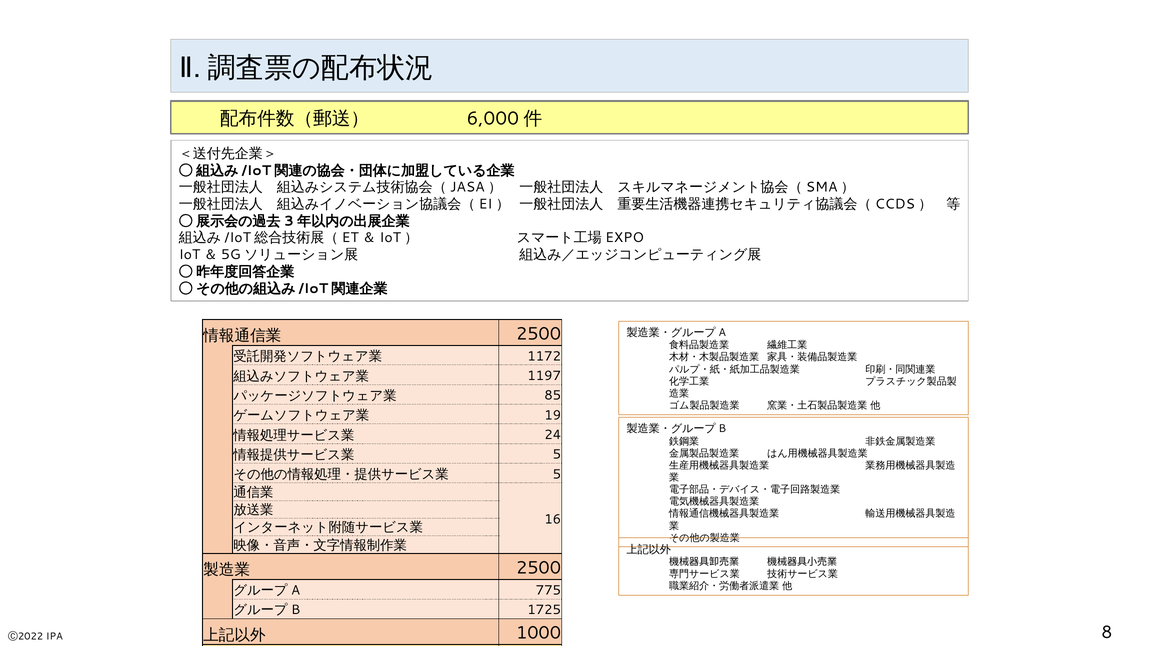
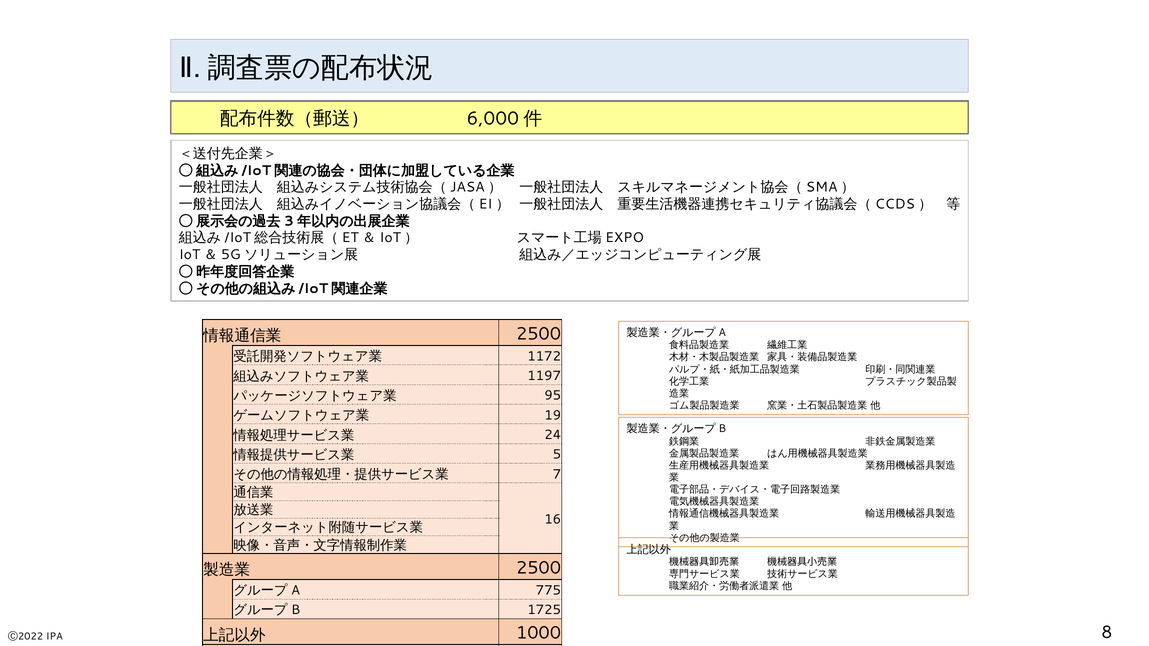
85: 85 -> 95
5 at (557, 474): 5 -> 7
